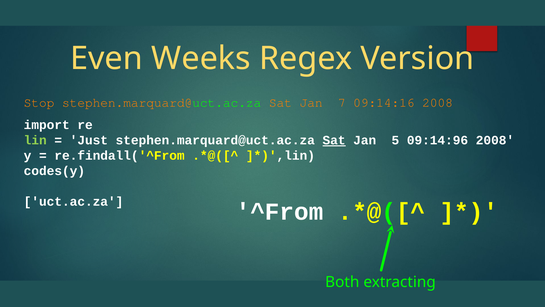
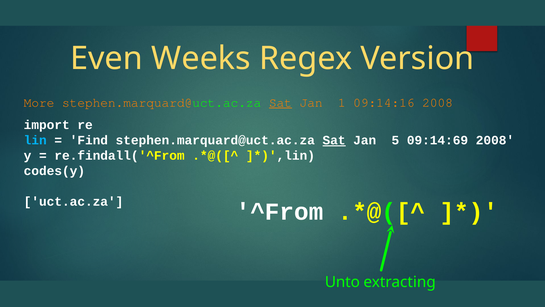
Stop: Stop -> More
Sat at (280, 102) underline: none -> present
7: 7 -> 1
lin colour: light green -> light blue
Just: Just -> Find
09:14:96: 09:14:96 -> 09:14:69
Both: Both -> Unto
